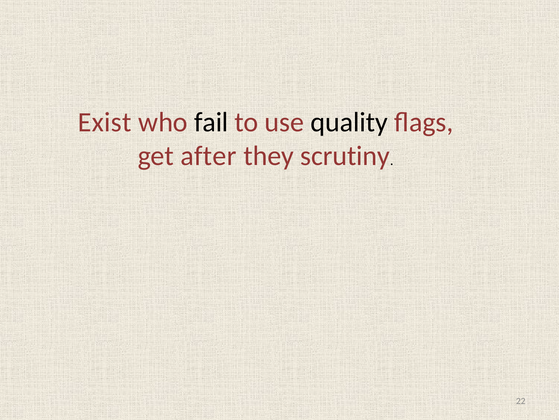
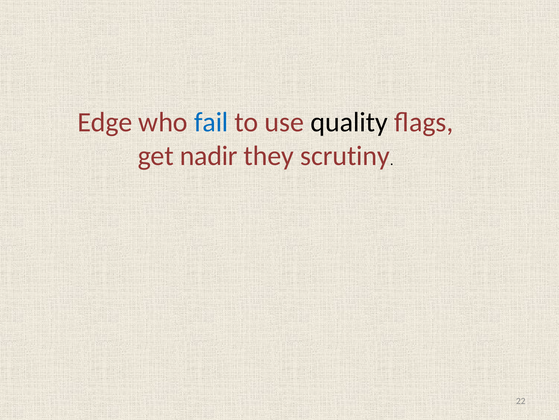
Exist: Exist -> Edge
fail colour: black -> blue
after: after -> nadir
